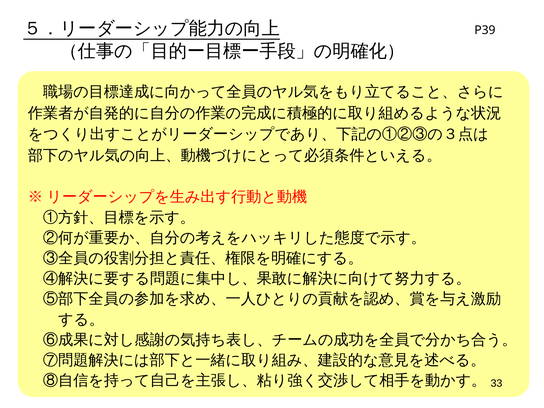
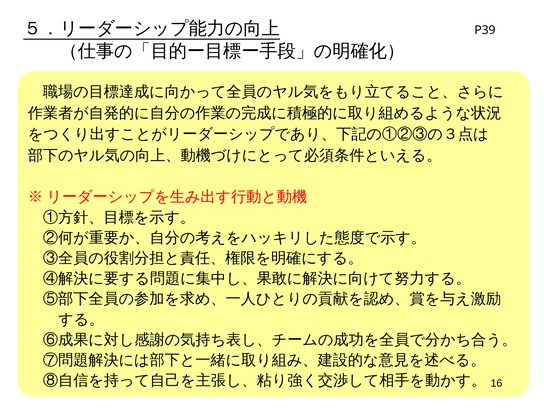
33: 33 -> 16
